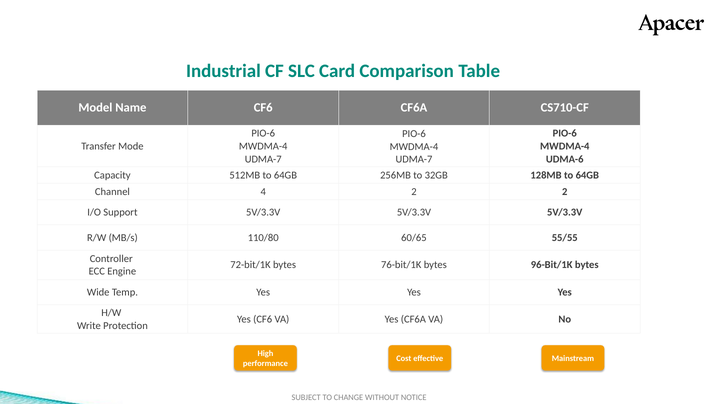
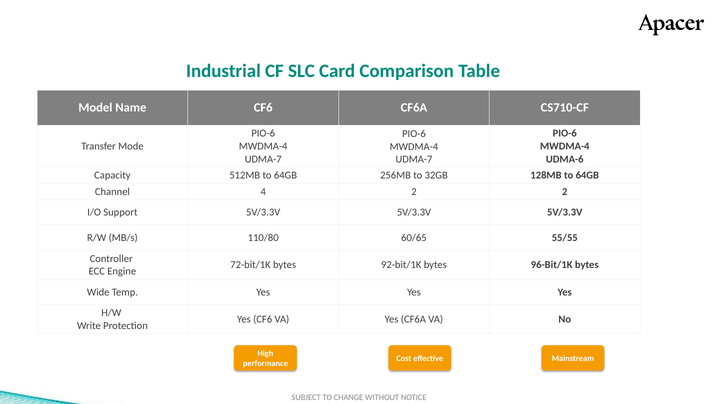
76-bit/1K: 76-bit/1K -> 92-bit/1K
